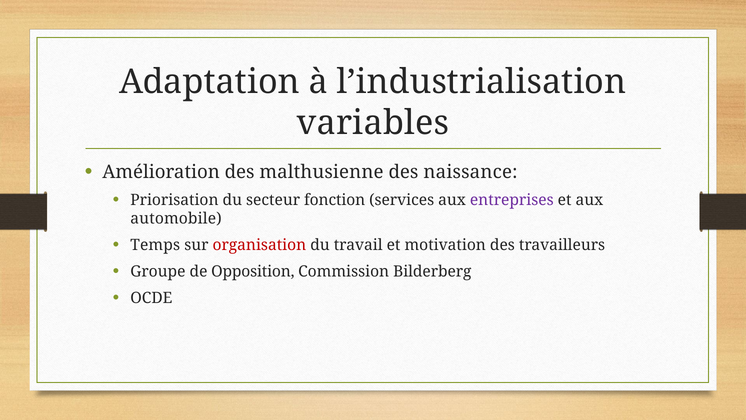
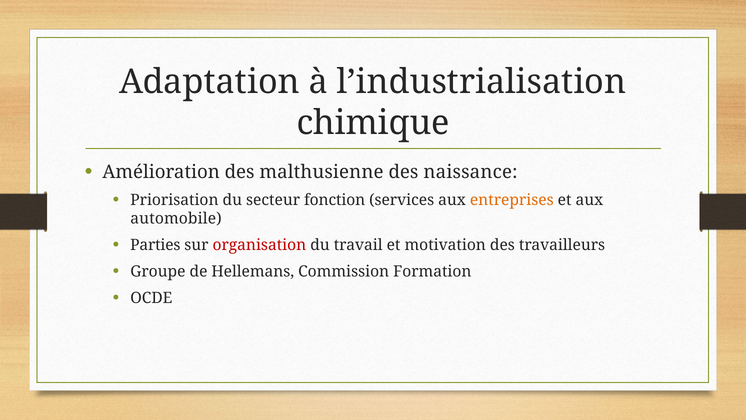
variables: variables -> chimique
entreprises colour: purple -> orange
Temps: Temps -> Parties
Opposition: Opposition -> Hellemans
Bilderberg: Bilderberg -> Formation
